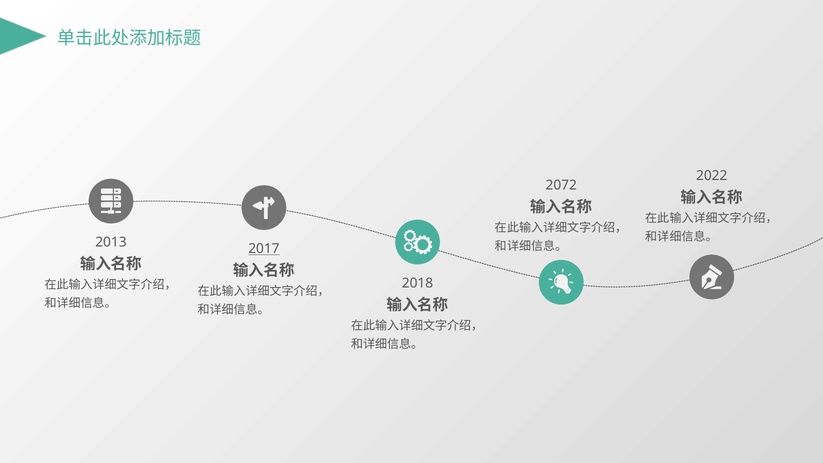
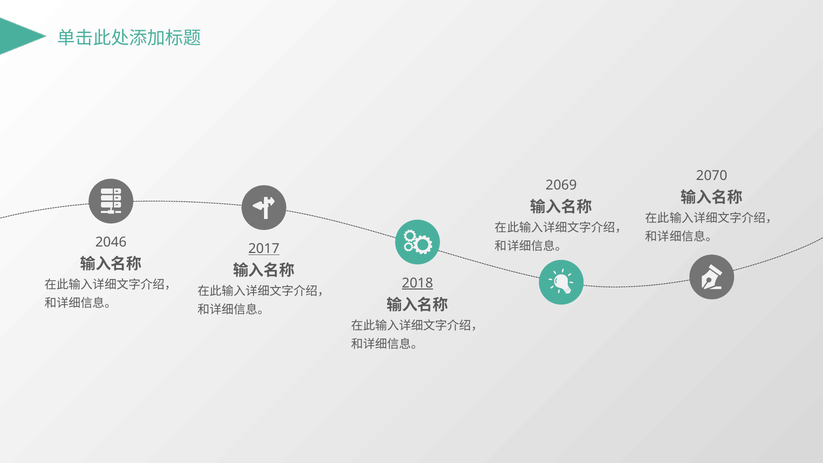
2022: 2022 -> 2070
2072: 2072 -> 2069
2013: 2013 -> 2046
2018 underline: none -> present
